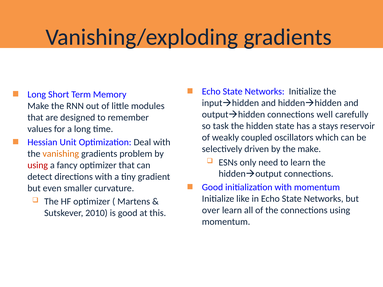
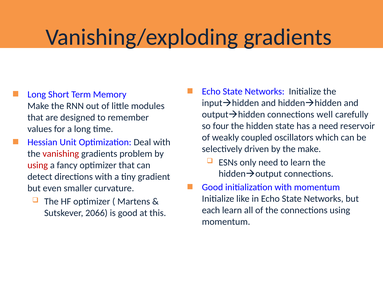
task: task -> four
a stays: stays -> need
vanishing colour: orange -> red
over: over -> each
2010: 2010 -> 2066
